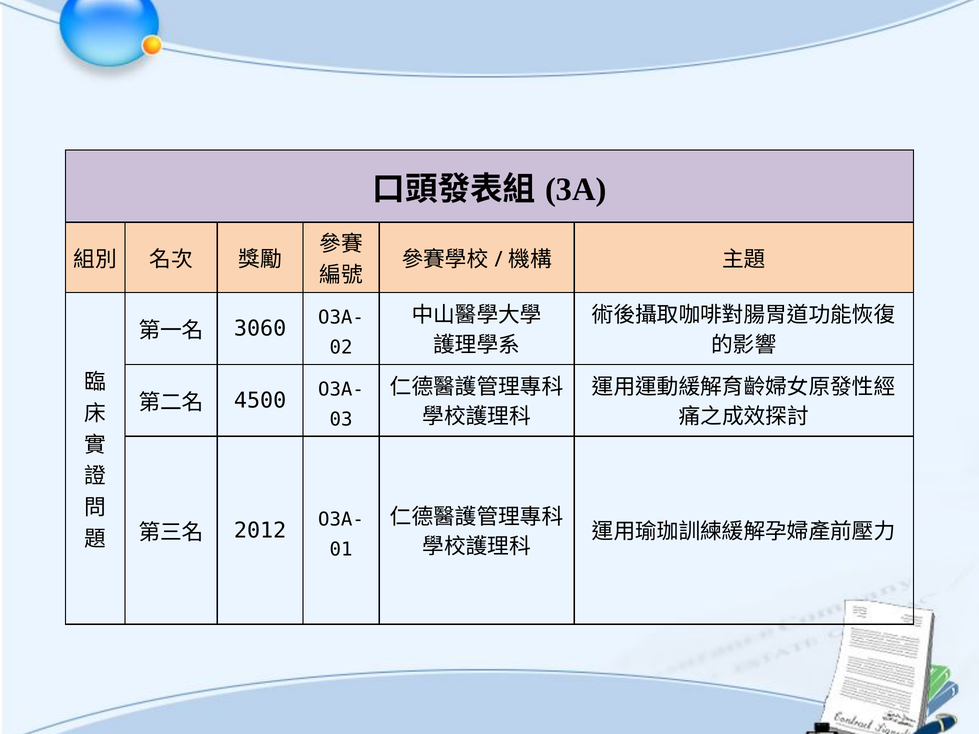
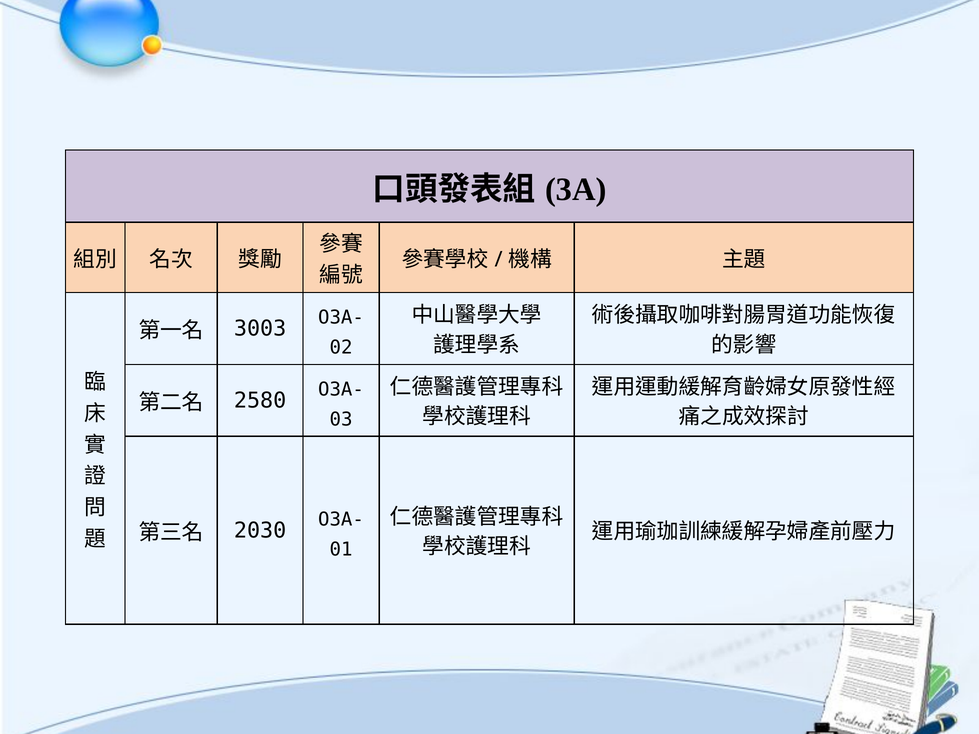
3060: 3060 -> 3003
4500: 4500 -> 2580
2012: 2012 -> 2030
